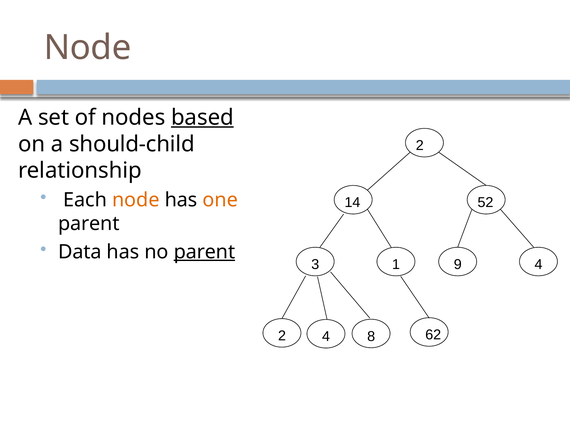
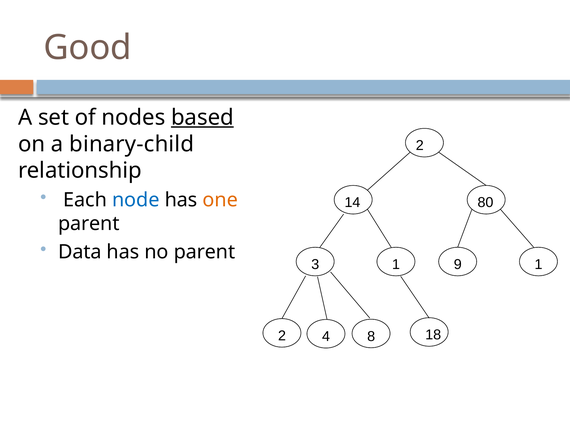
Node at (88, 48): Node -> Good
should-child: should-child -> binary-child
node at (136, 200) colour: orange -> blue
52: 52 -> 80
parent at (204, 252) underline: present -> none
9 4: 4 -> 1
62: 62 -> 18
